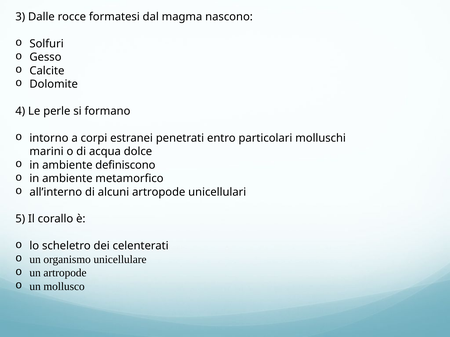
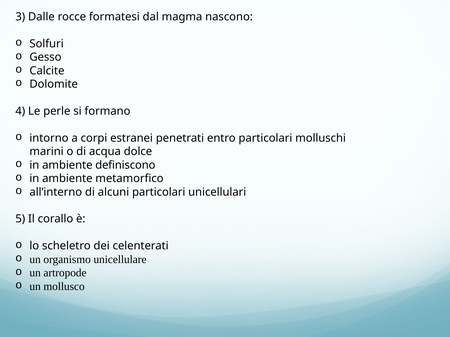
alcuni artropode: artropode -> particolari
